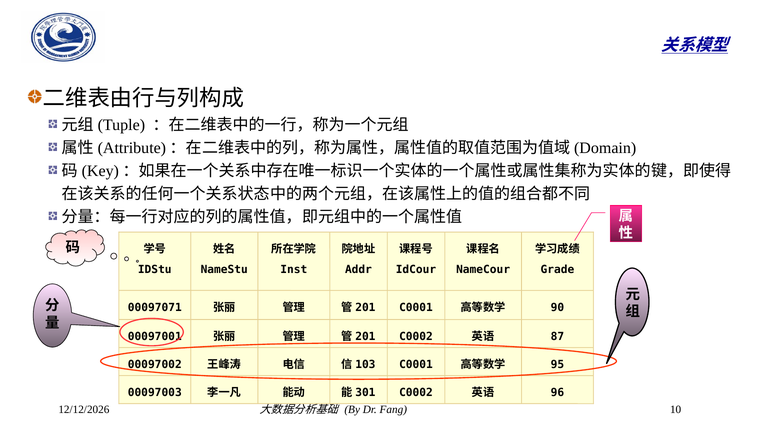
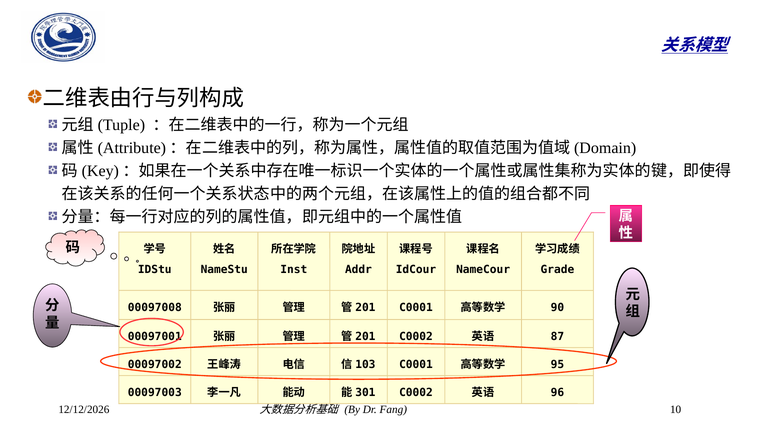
00097071: 00097071 -> 00097008
